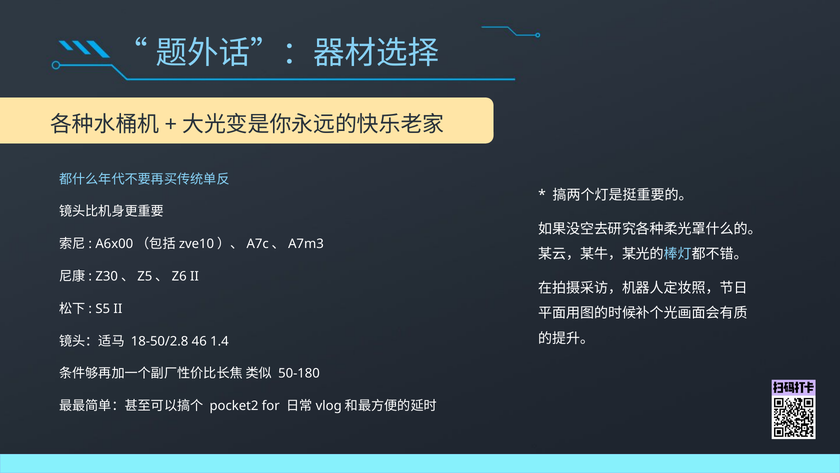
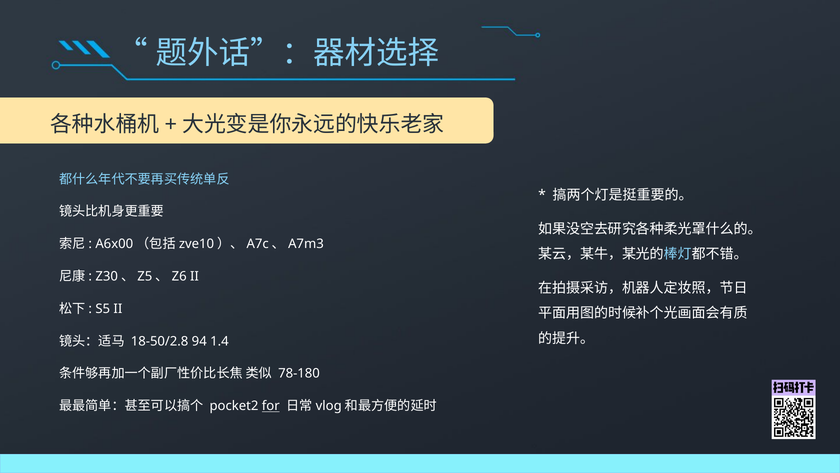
46: 46 -> 94
50-180: 50-180 -> 78-180
for underline: none -> present
